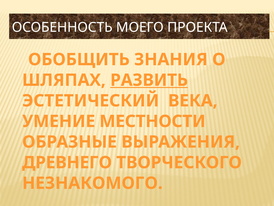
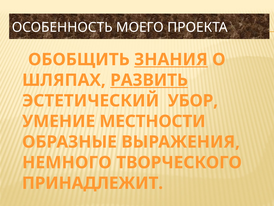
ЗНАНИЯ underline: none -> present
ВЕКА: ВЕКА -> УБОР
ДРЕВНЕГО: ДРЕВНЕГО -> НЕМНОГО
НЕЗНАКОМОГО: НЕЗНАКОМОГО -> ПРИНАДЛЕЖИТ
